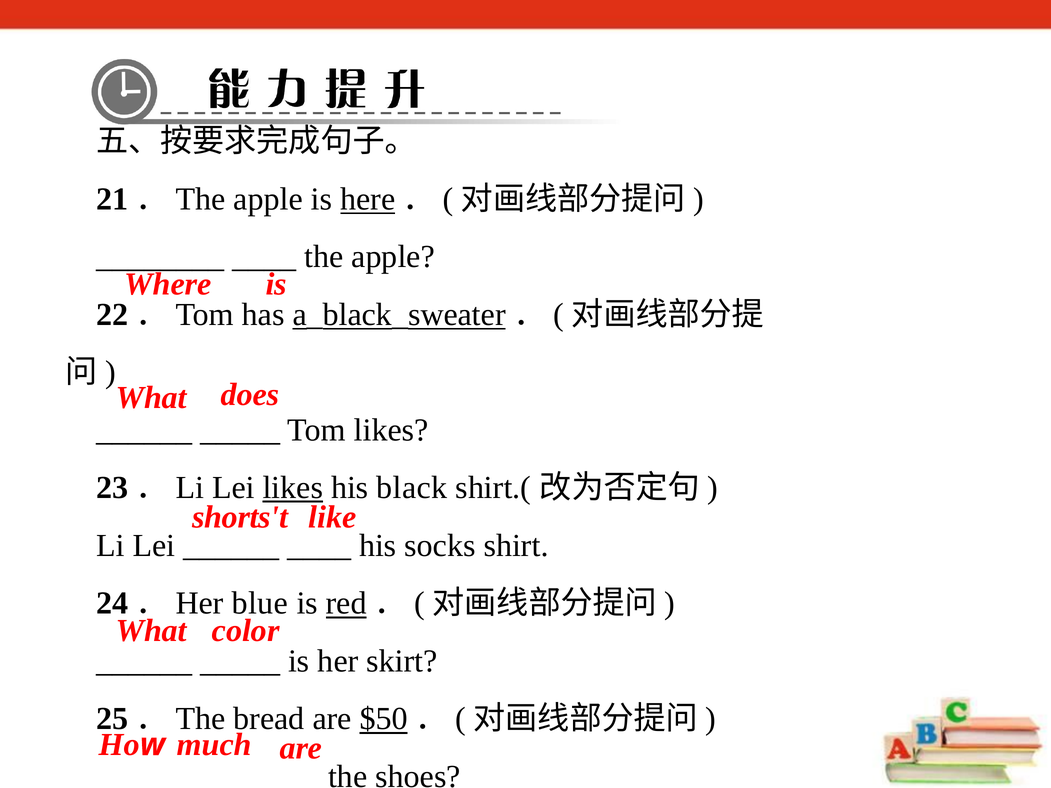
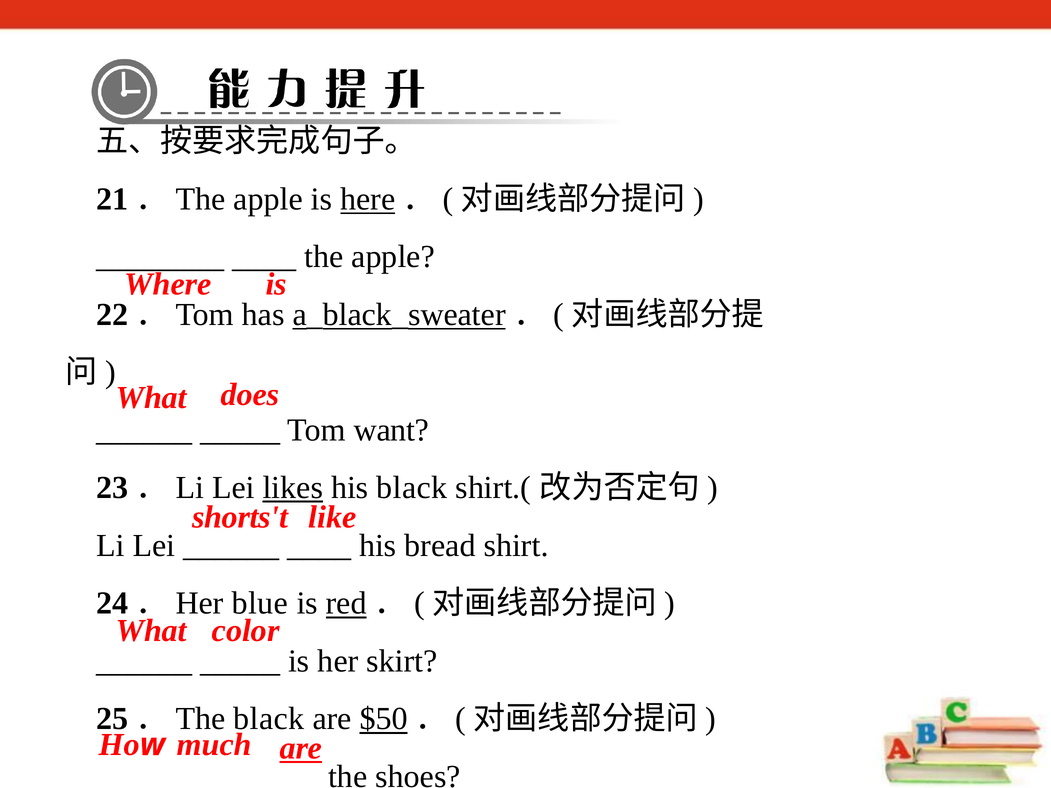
Tom likes: likes -> want
socks: socks -> bread
25．The bread: bread -> black
are at (301, 748) underline: none -> present
